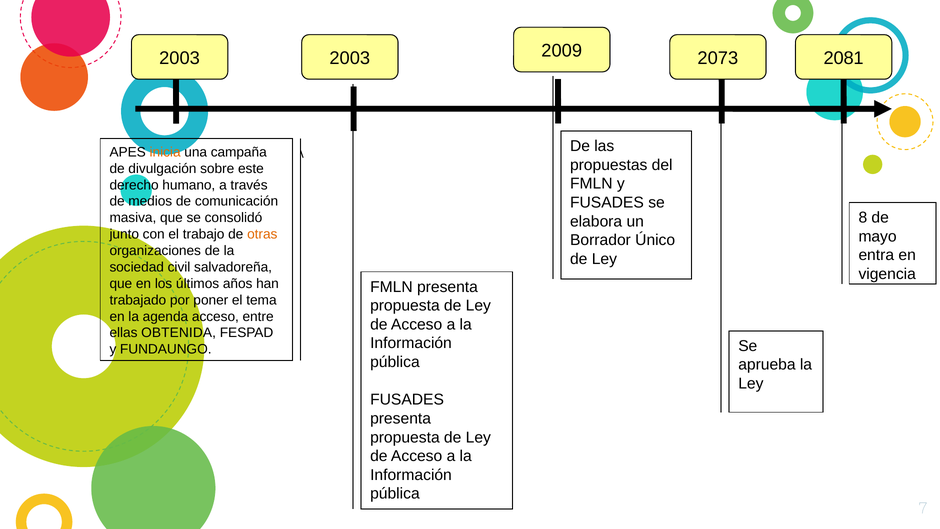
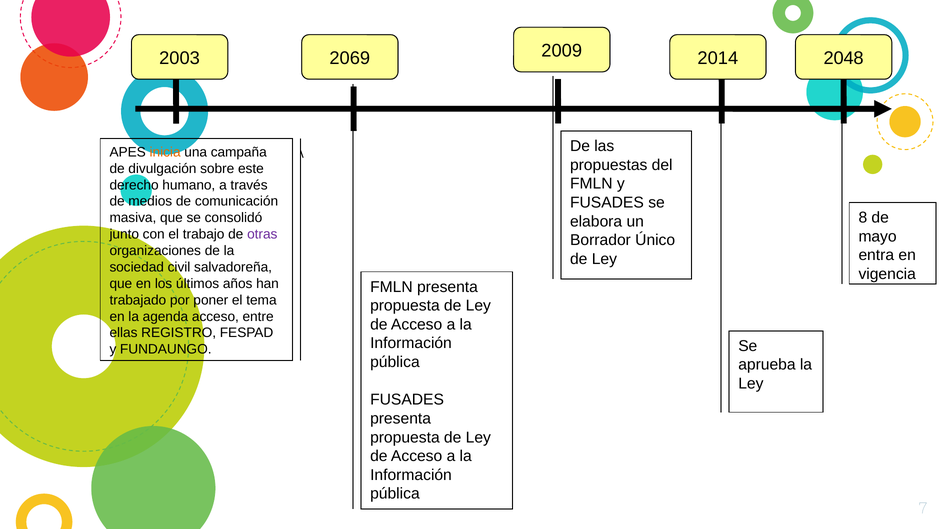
2003 2003: 2003 -> 2069
2073: 2073 -> 2014
2081: 2081 -> 2048
otras colour: orange -> purple
OBTENIDA: OBTENIDA -> REGISTRO
